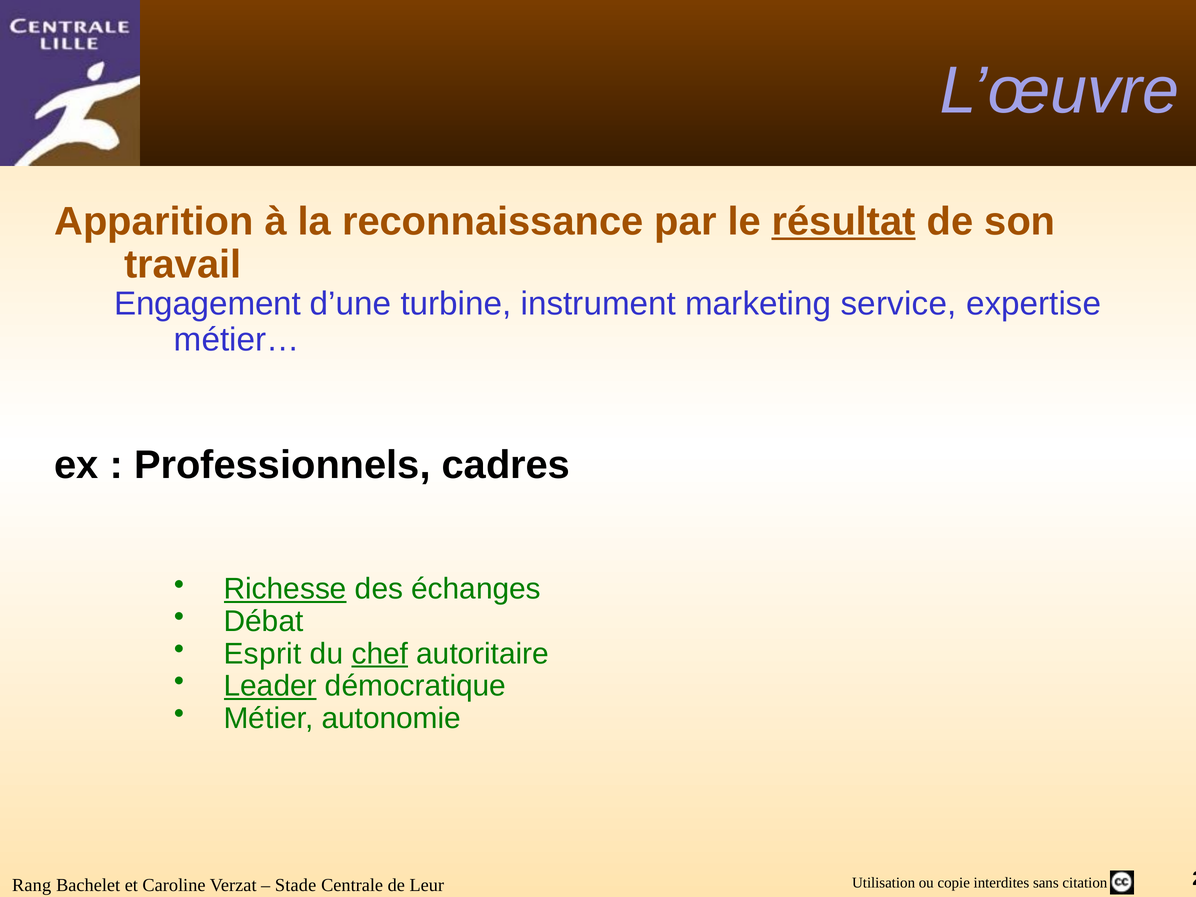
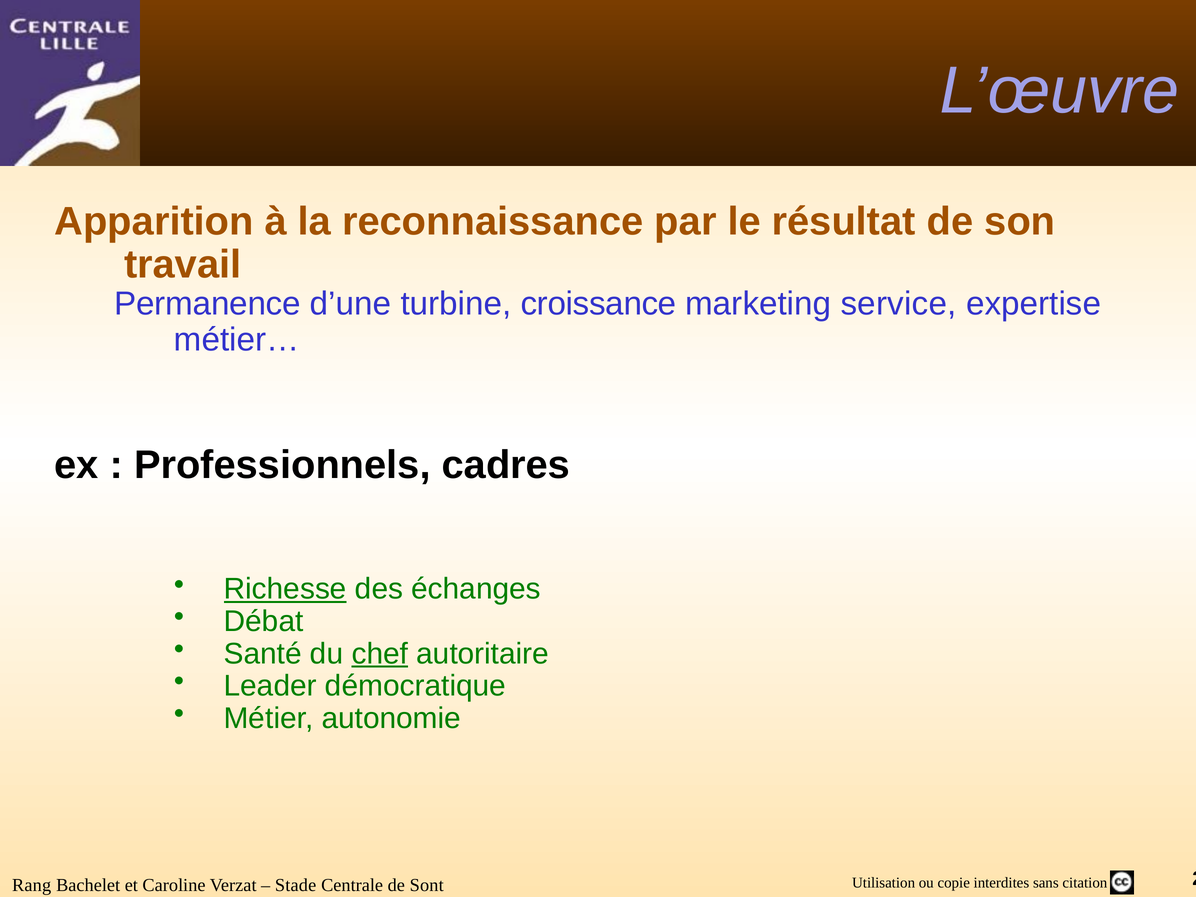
résultat underline: present -> none
Engagement: Engagement -> Permanence
instrument: instrument -> croissance
Esprit: Esprit -> Santé
Leader underline: present -> none
Leur: Leur -> Sont
